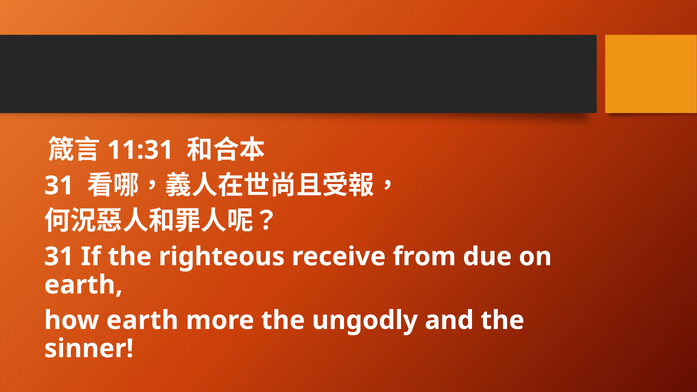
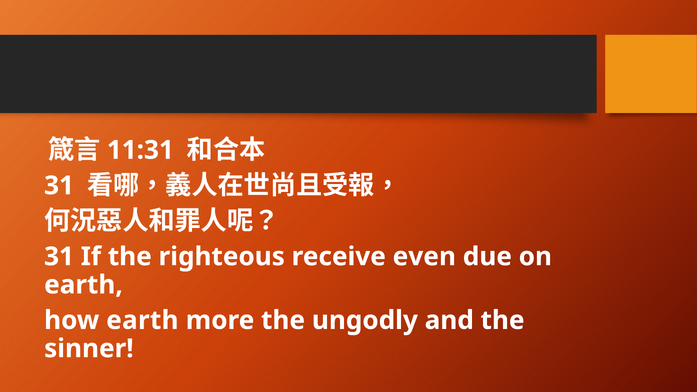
from: from -> even
